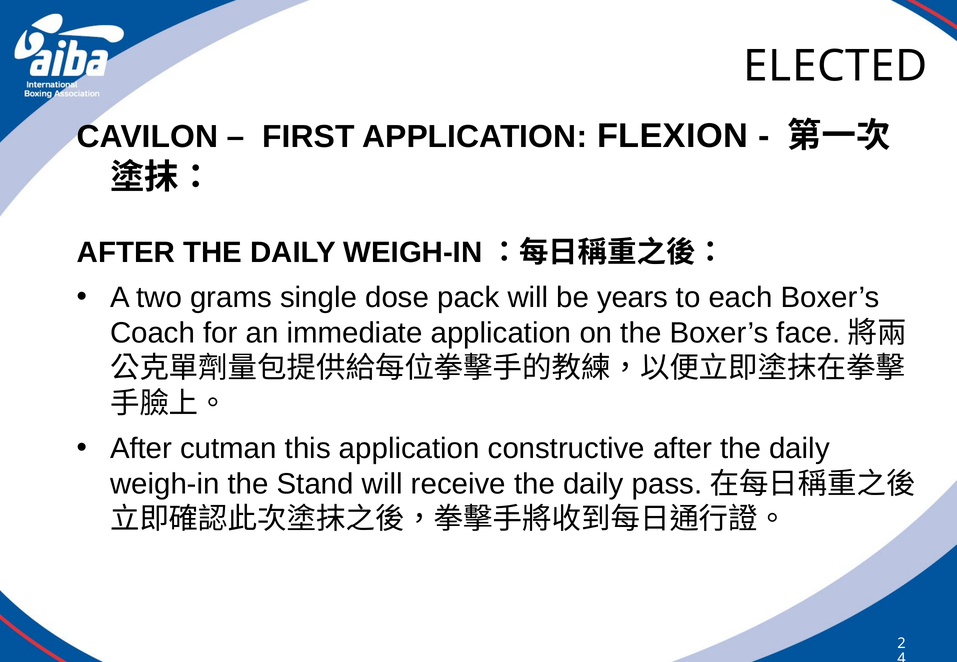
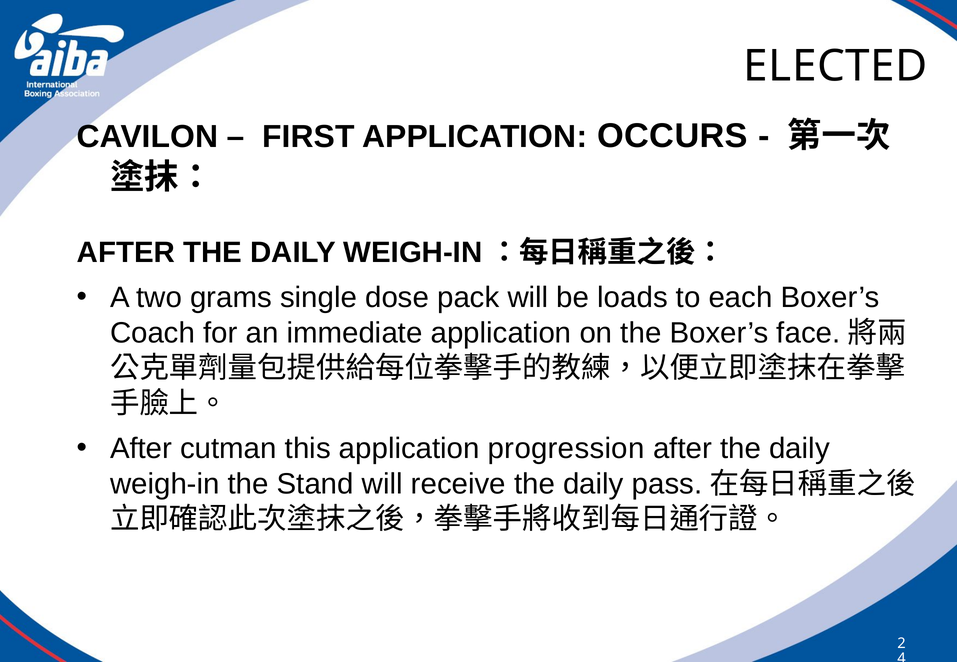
FLEXION: FLEXION -> OCCURS
years: years -> loads
constructive: constructive -> progression
